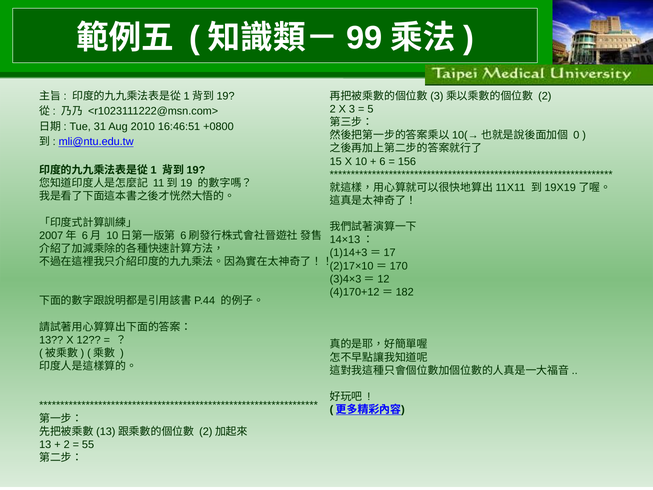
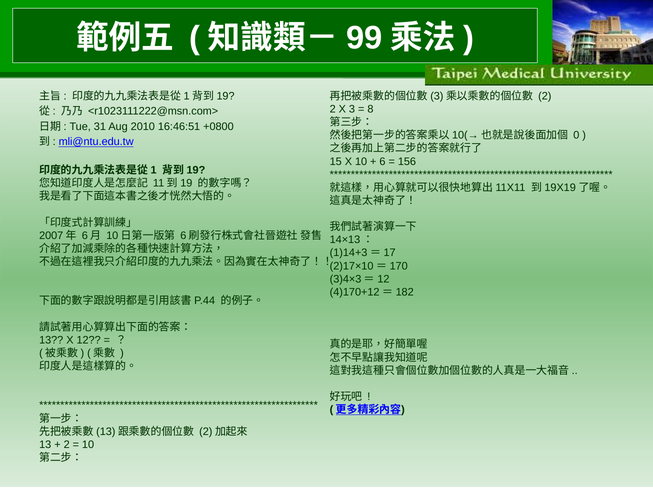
5: 5 -> 8
55 at (88, 444): 55 -> 10
